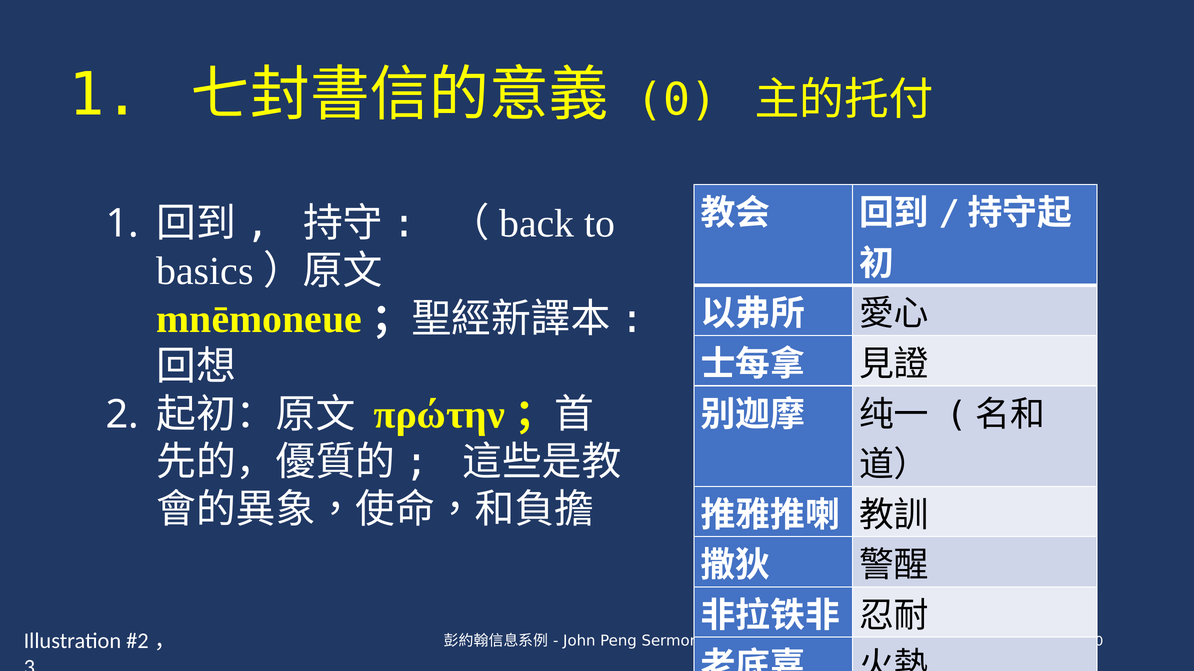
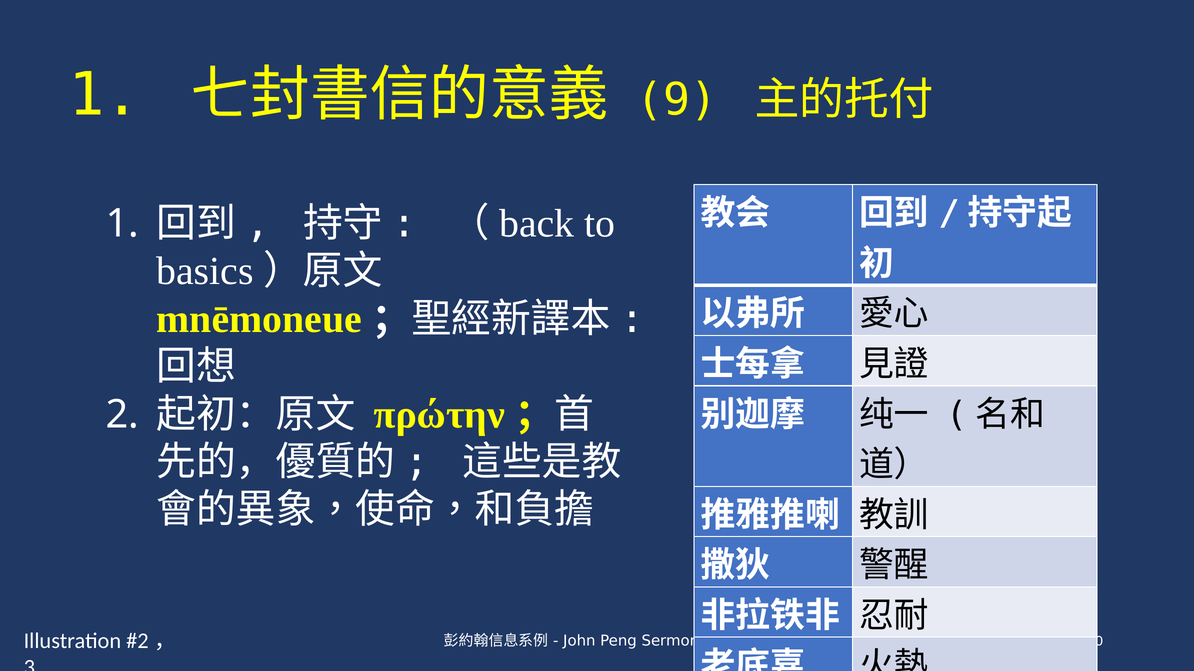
0: 0 -> 9
